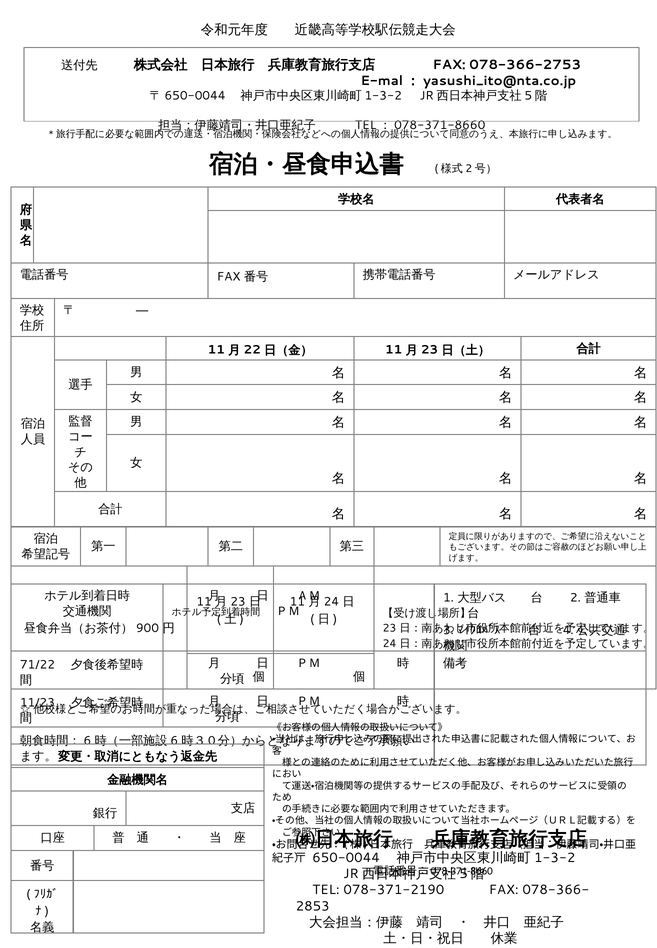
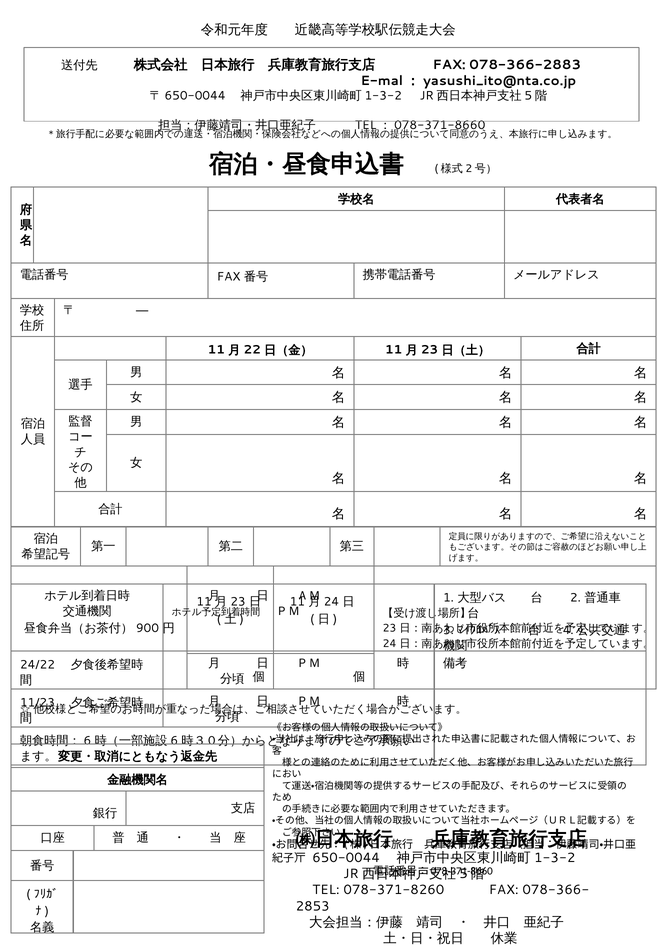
078-366-2753: 078-366-2753 -> 078-366-2883
71/22: 71/22 -> 24/22
078-371-2190: 078-371-2190 -> 078-371-8260
